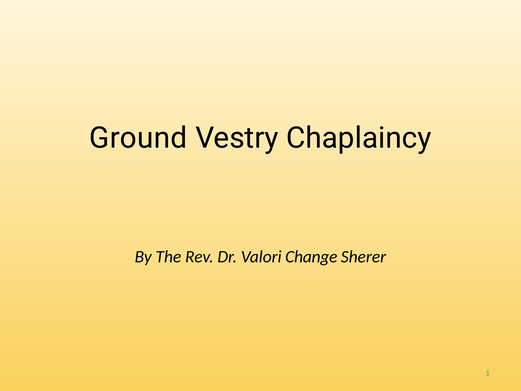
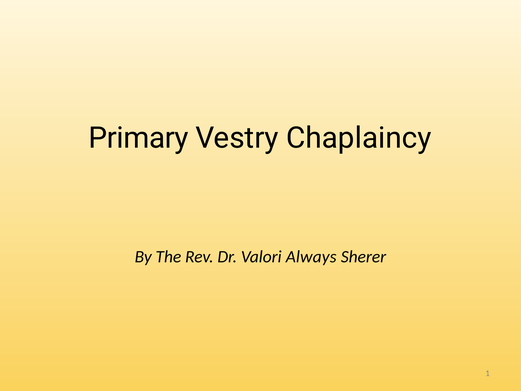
Ground: Ground -> Primary
Change: Change -> Always
